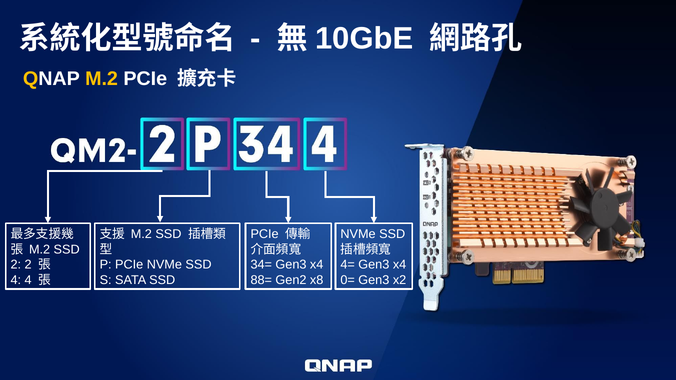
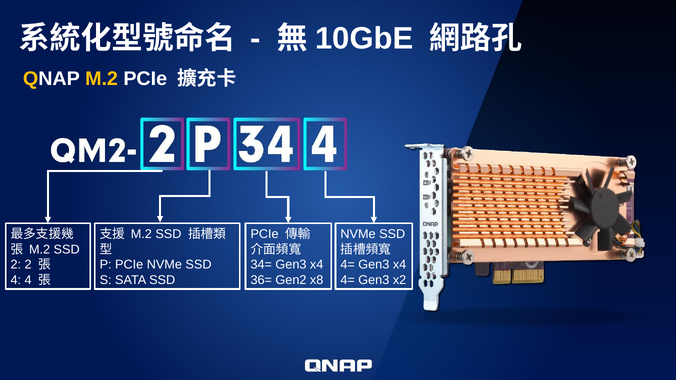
88=: 88= -> 36=
0= at (348, 280): 0= -> 4=
